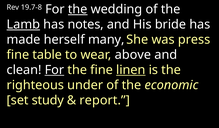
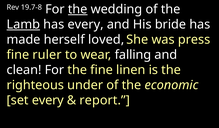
has notes: notes -> every
many: many -> loved
table: table -> ruler
above: above -> falling
For at (54, 70) underline: present -> none
linen underline: present -> none
set study: study -> every
